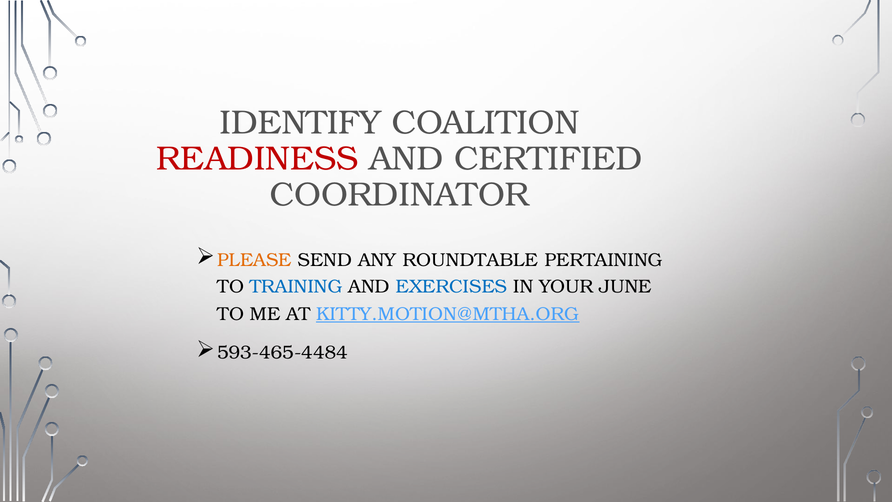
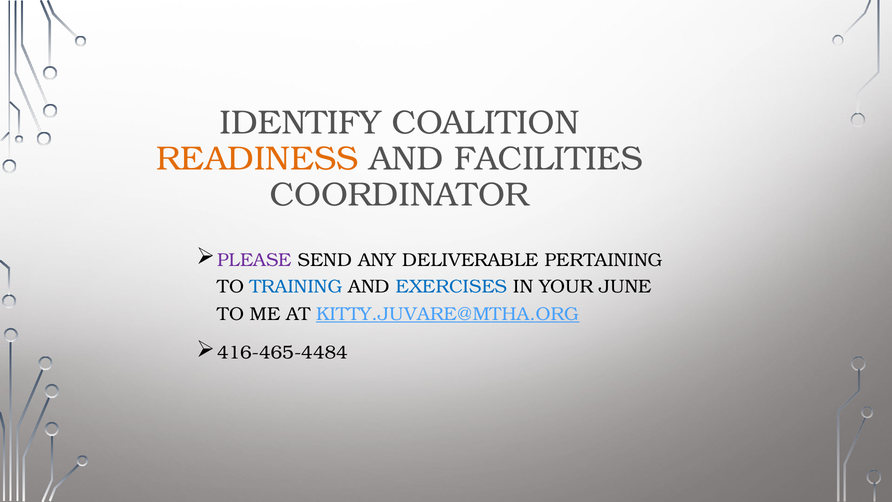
READINESS colour: red -> orange
CERTIFIED: CERTIFIED -> FACILITIES
PLEASE colour: orange -> purple
ROUNDTABLE: ROUNDTABLE -> DELIVERABLE
KITTY.MOTION@MTHA.ORG: KITTY.MOTION@MTHA.ORG -> KITTY.JUVARE@MTHA.ORG
593-465-4484: 593-465-4484 -> 416-465-4484
